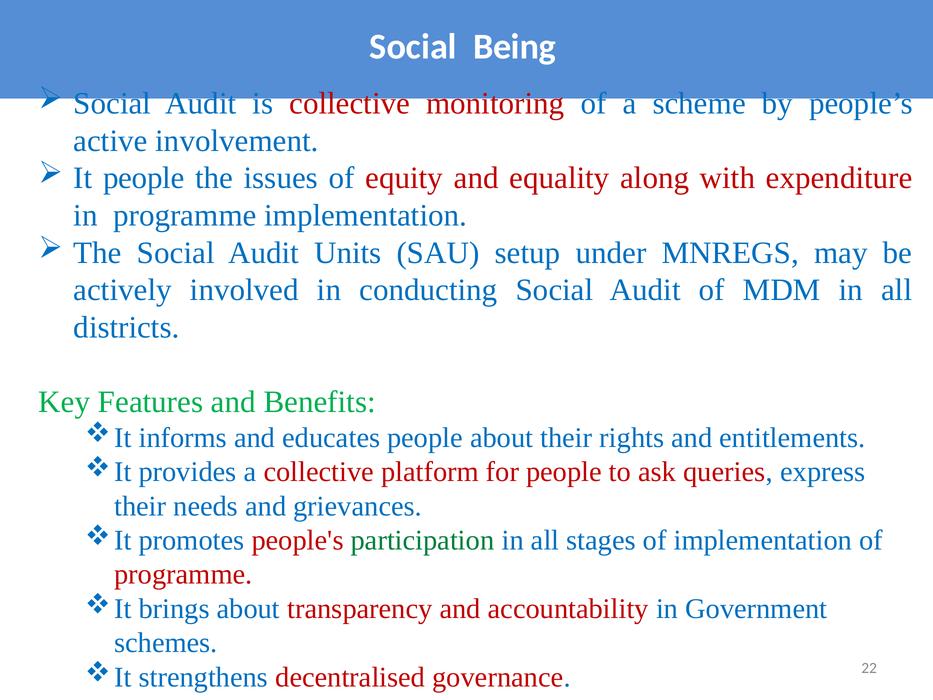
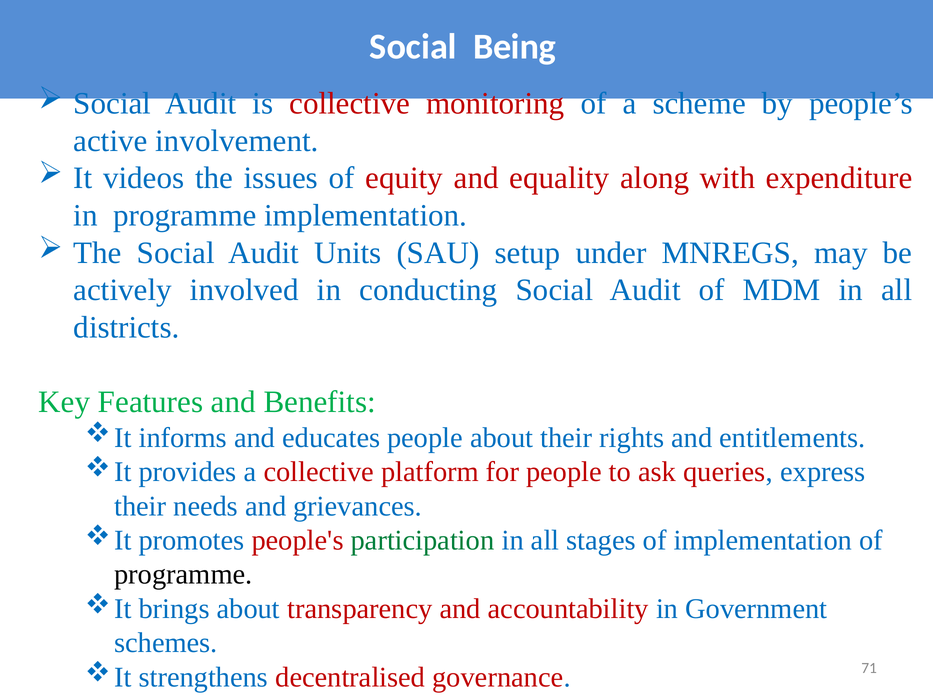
It people: people -> videos
programme at (183, 574) colour: red -> black
22: 22 -> 71
